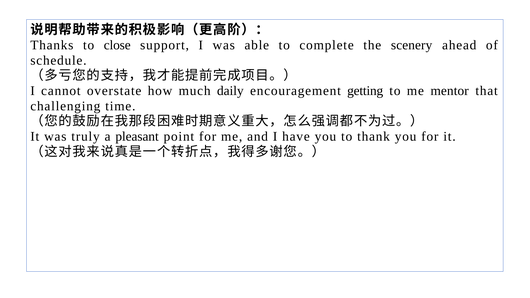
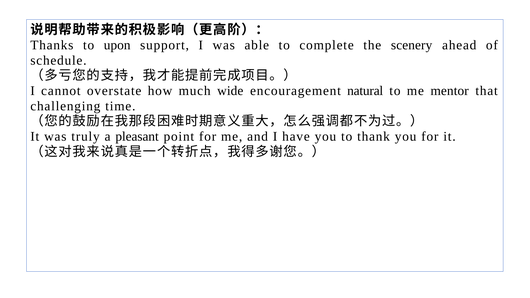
close: close -> upon
daily: daily -> wide
getting: getting -> natural
